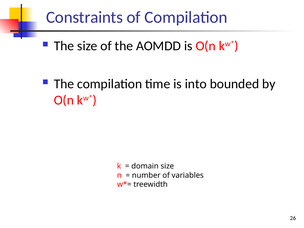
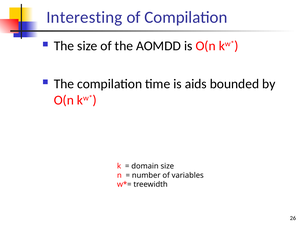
Constraints: Constraints -> Interesting
into: into -> aids
